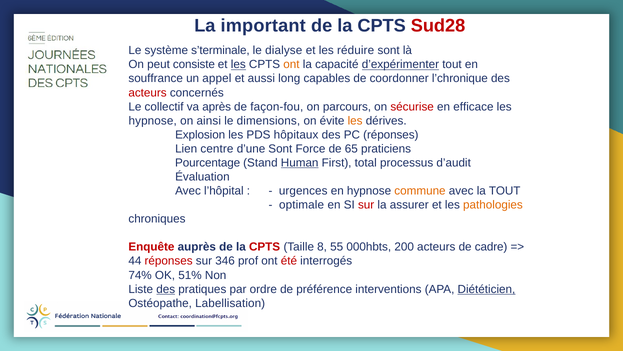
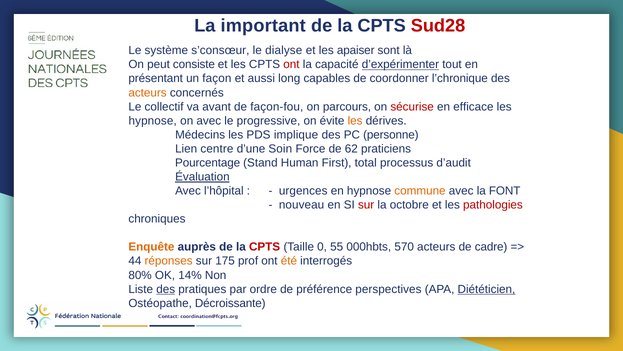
s’terminale: s’terminale -> s’consœur
réduire: réduire -> apaiser
les at (238, 64) underline: present -> none
ont at (291, 64) colour: orange -> red
souffrance: souffrance -> présentant
appel: appel -> façon
acteurs at (148, 93) colour: red -> orange
après: après -> avant
on ainsi: ainsi -> avec
dimensions: dimensions -> progressive
Explosion: Explosion -> Médecins
hôpitaux: hôpitaux -> implique
PC réponses: réponses -> personne
d’une Sont: Sont -> Soin
65: 65 -> 62
Human underline: present -> none
Évaluation underline: none -> present
la TOUT: TOUT -> FONT
optimale: optimale -> nouveau
assurer: assurer -> octobre
pathologies colour: orange -> red
Enquête colour: red -> orange
8: 8 -> 0
200: 200 -> 570
réponses at (169, 261) colour: red -> orange
346: 346 -> 175
été colour: red -> orange
74%: 74% -> 80%
51%: 51% -> 14%
interventions: interventions -> perspectives
Labellisation: Labellisation -> Décroissante
